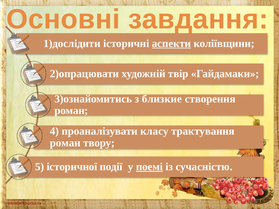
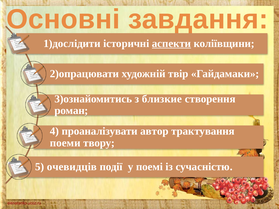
класу: класу -> автор
роман at (65, 143): роман -> поеми
історичної: історичної -> очевидців
поемі underline: present -> none
